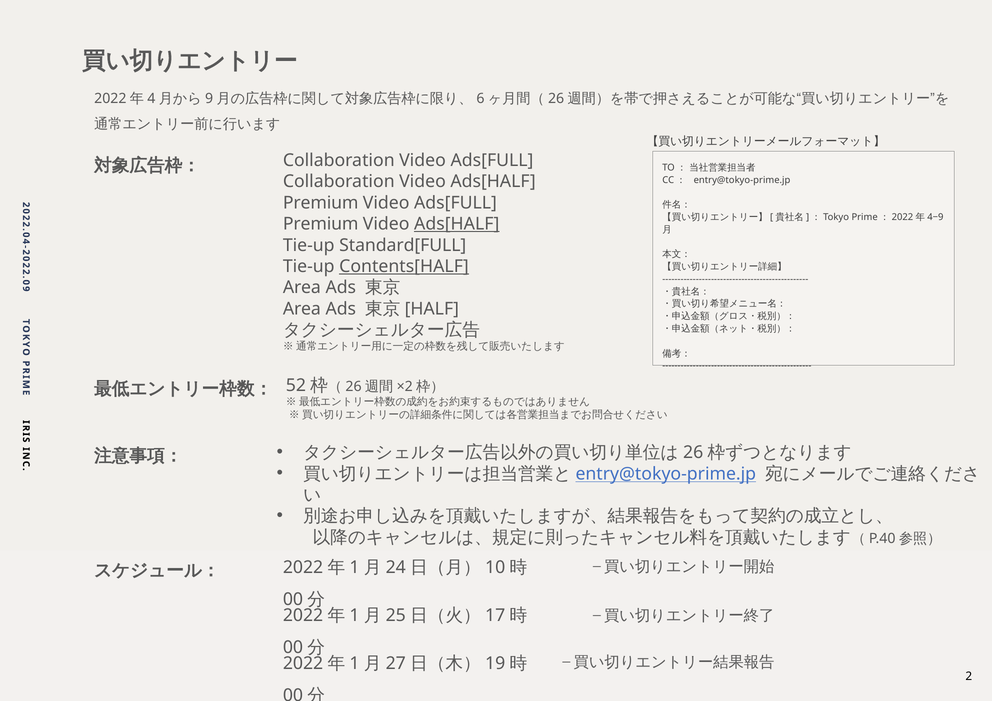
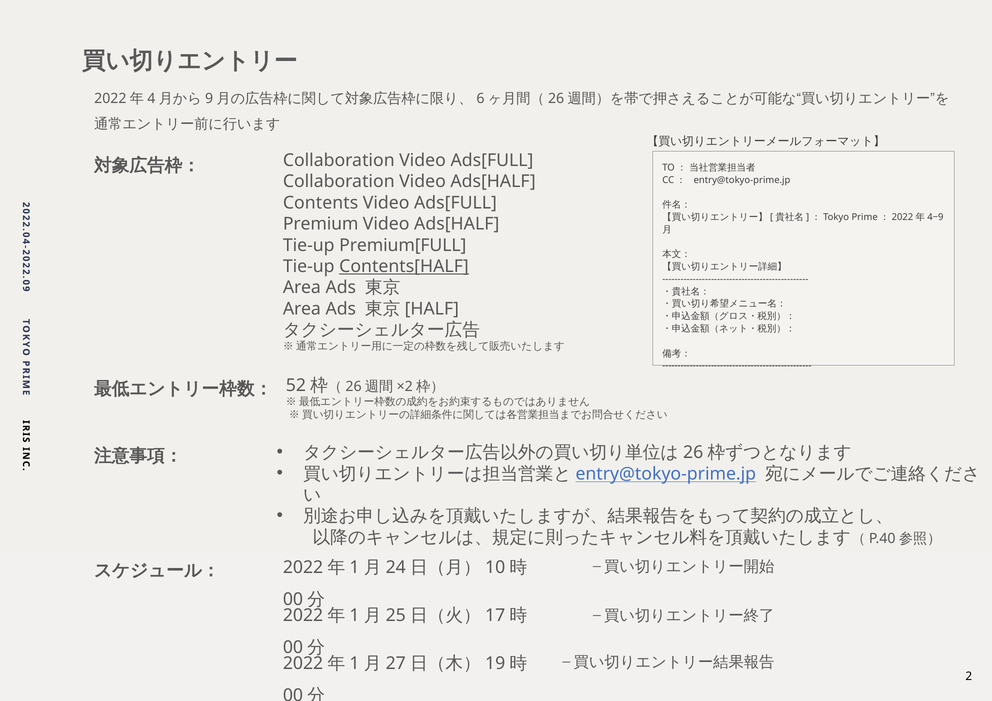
Premium at (321, 203): Premium -> Contents
Ads[HALF at (457, 224) underline: present -> none
Standard[FULL: Standard[FULL -> Premium[FULL
